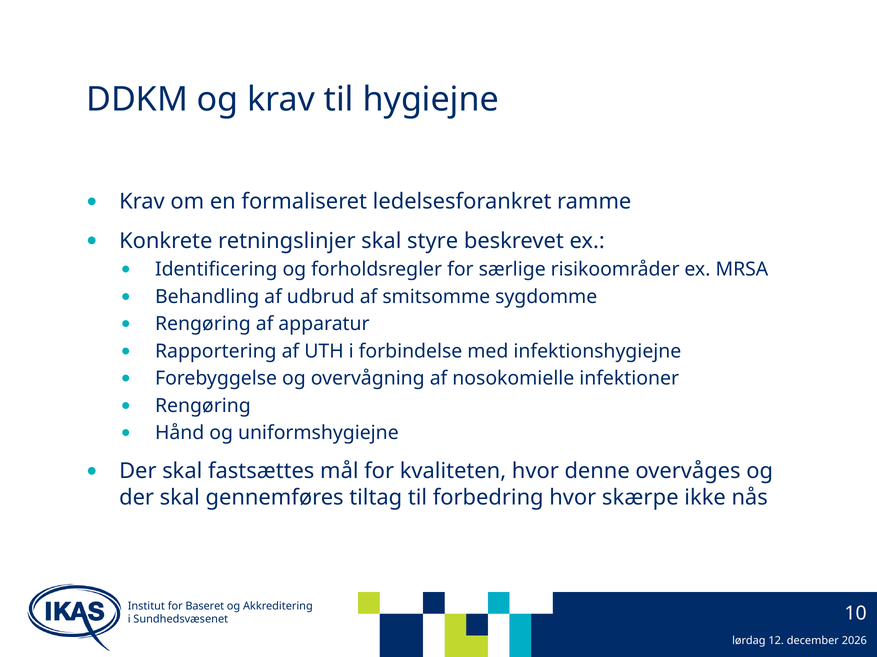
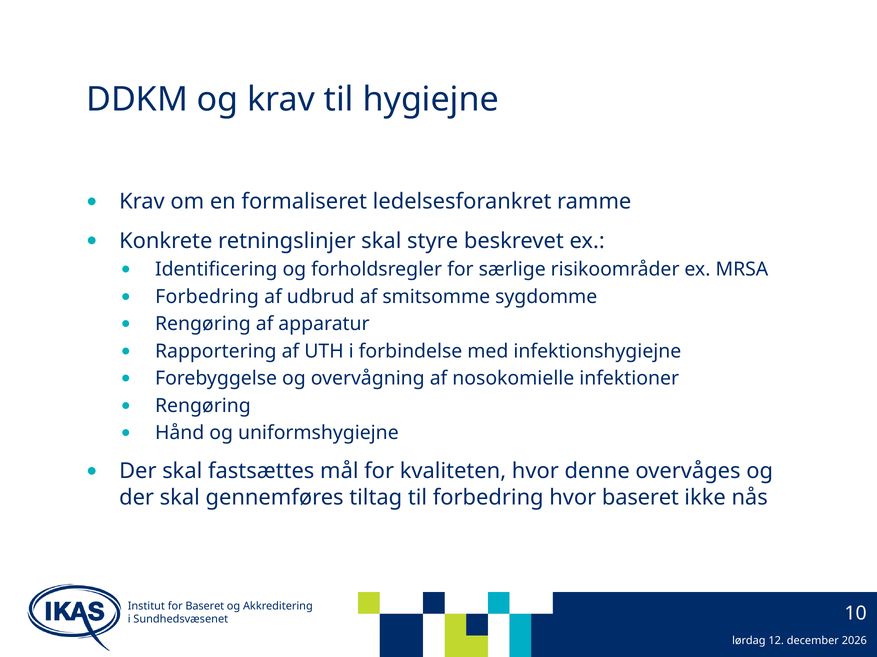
Behandling at (207, 297): Behandling -> Forbedring
hvor skærpe: skærpe -> baseret
